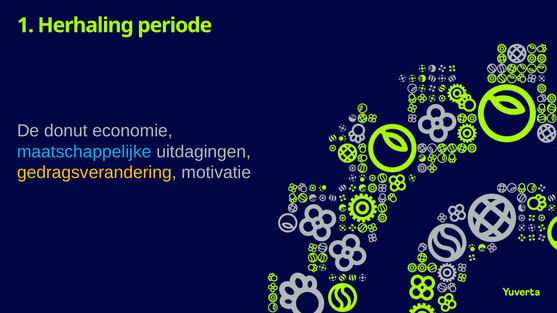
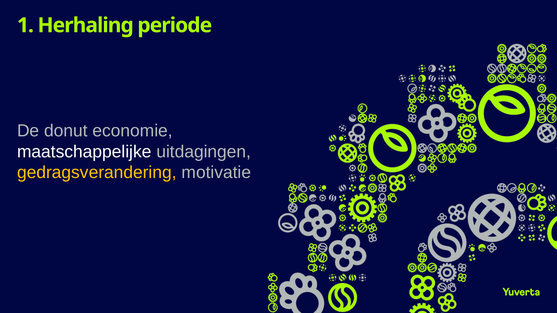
maatschappelijke colour: light blue -> white
